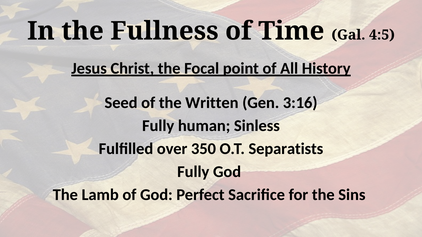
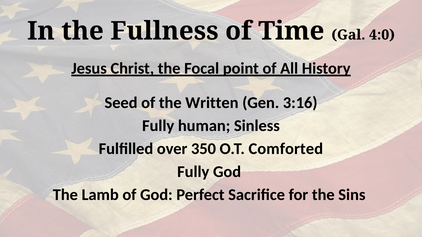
4:5: 4:5 -> 4:0
Separatists: Separatists -> Comforted
